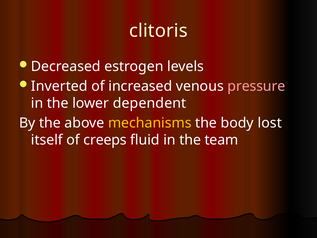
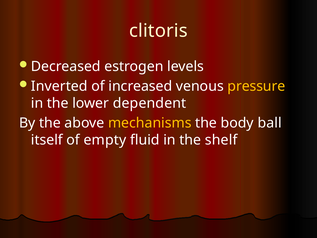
pressure colour: pink -> yellow
lost: lost -> ball
creeps: creeps -> empty
team: team -> shelf
